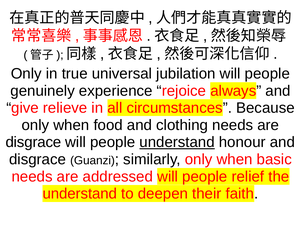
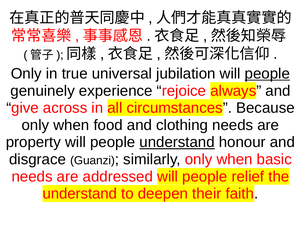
people at (267, 74) underline: none -> present
relieve: relieve -> across
disgrace at (33, 142): disgrace -> property
